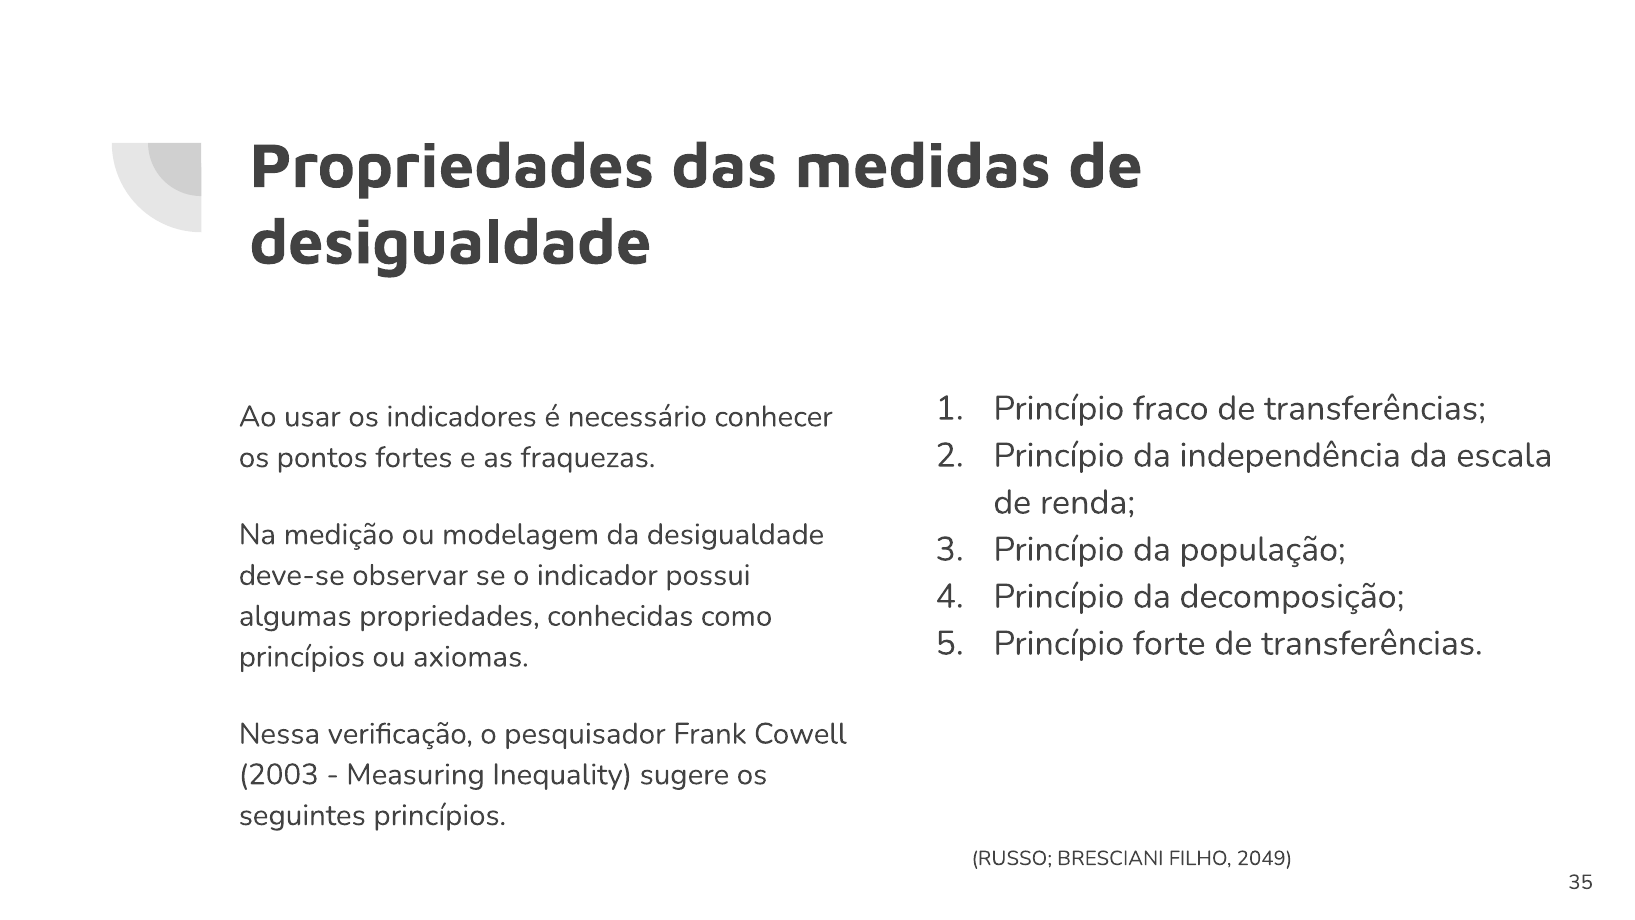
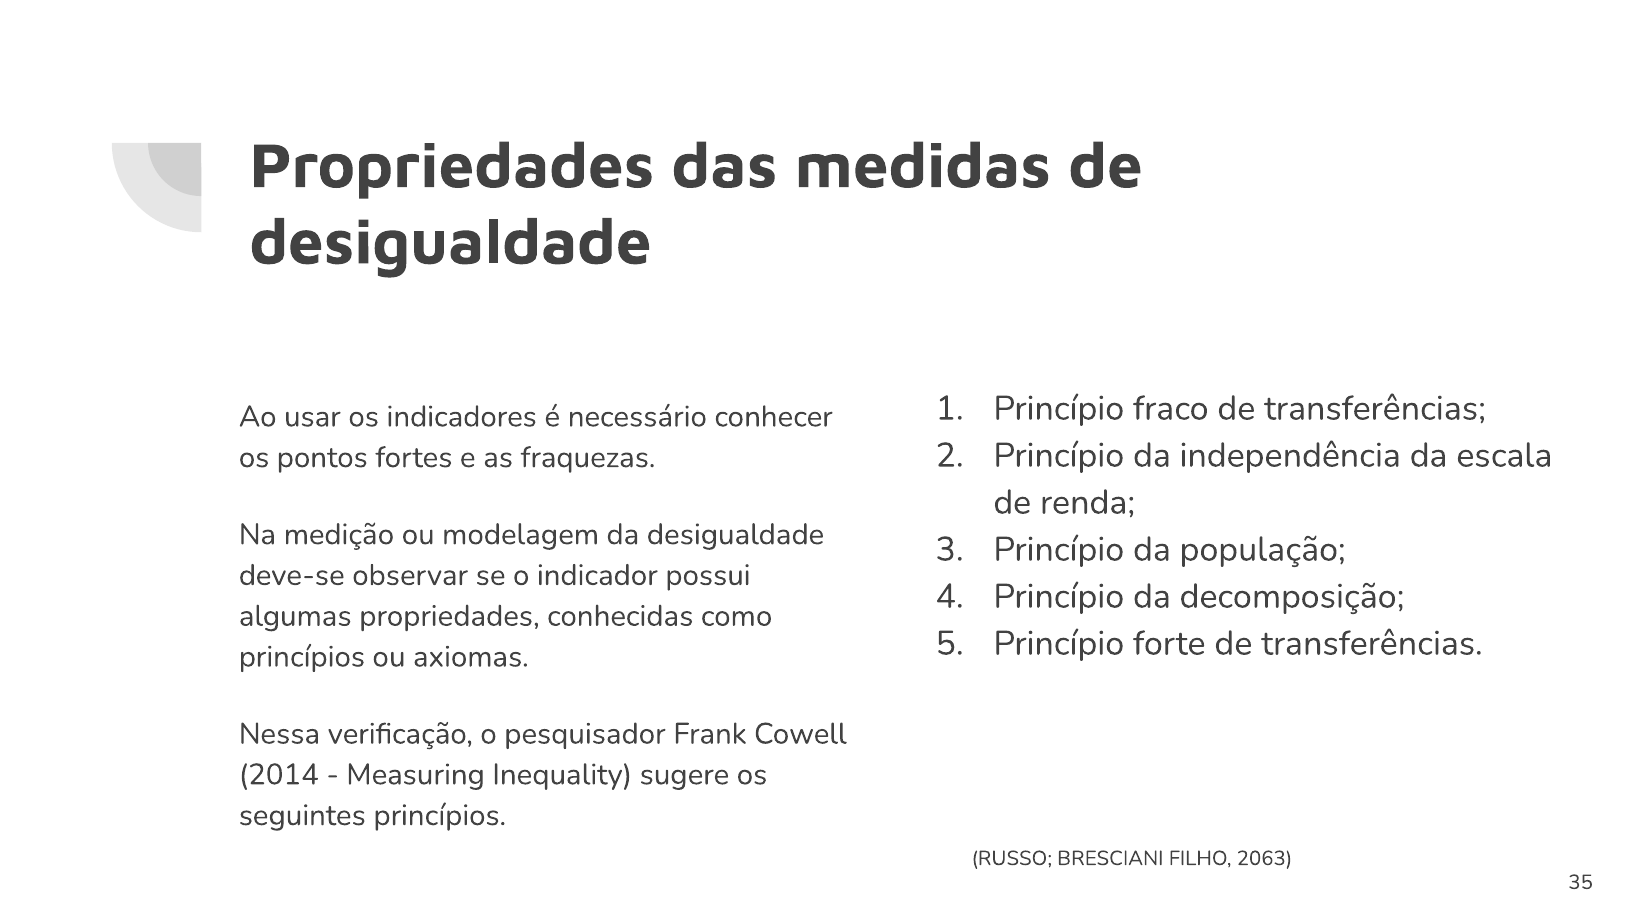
2003: 2003 -> 2014
2049: 2049 -> 2063
